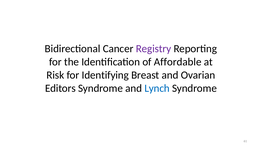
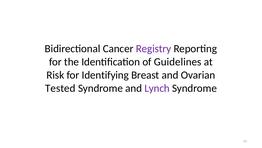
Affordable: Affordable -> Guidelines
Editors: Editors -> Tested
Lynch colour: blue -> purple
